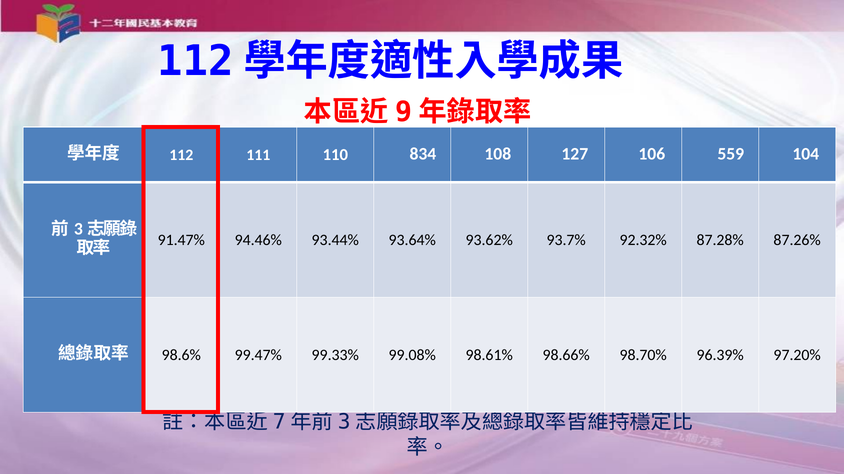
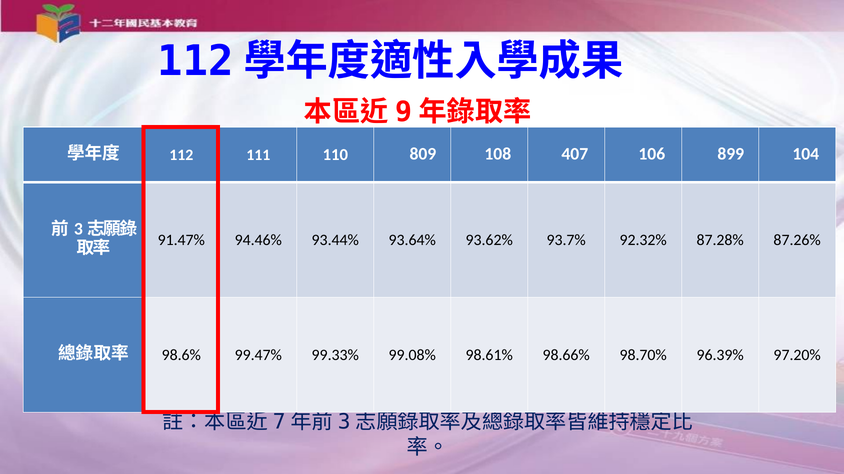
834: 834 -> 809
127: 127 -> 407
559: 559 -> 899
